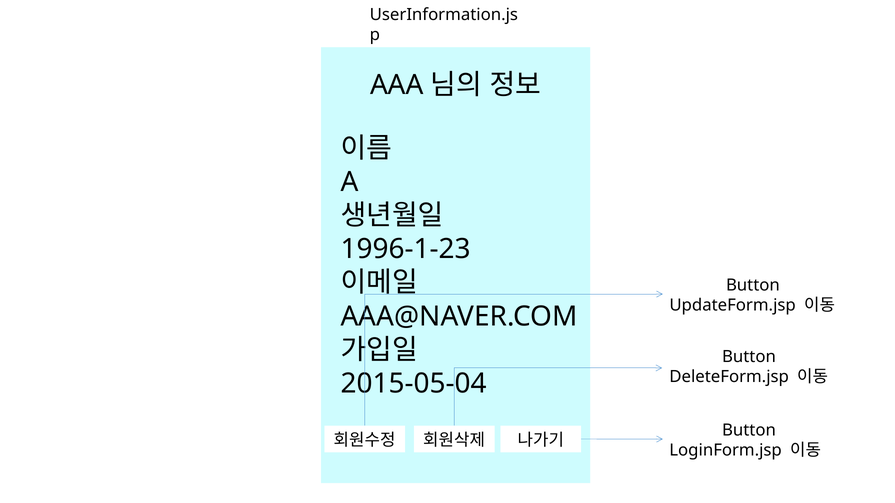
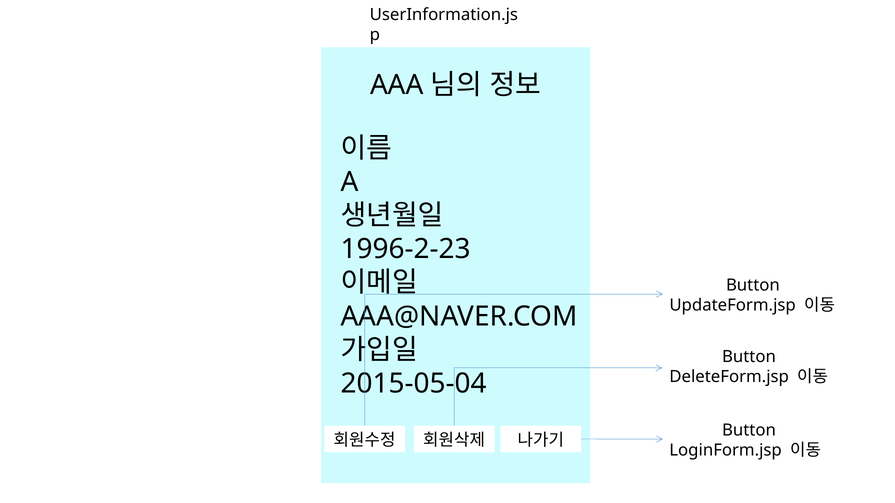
1996-1-23: 1996-1-23 -> 1996-2-23
